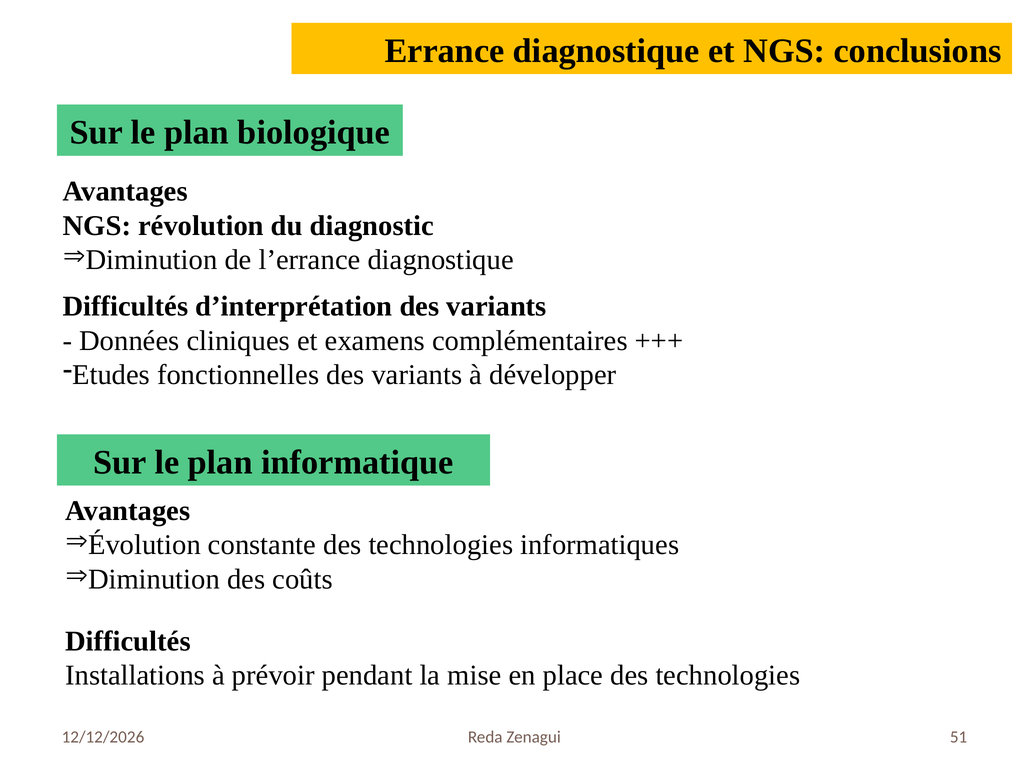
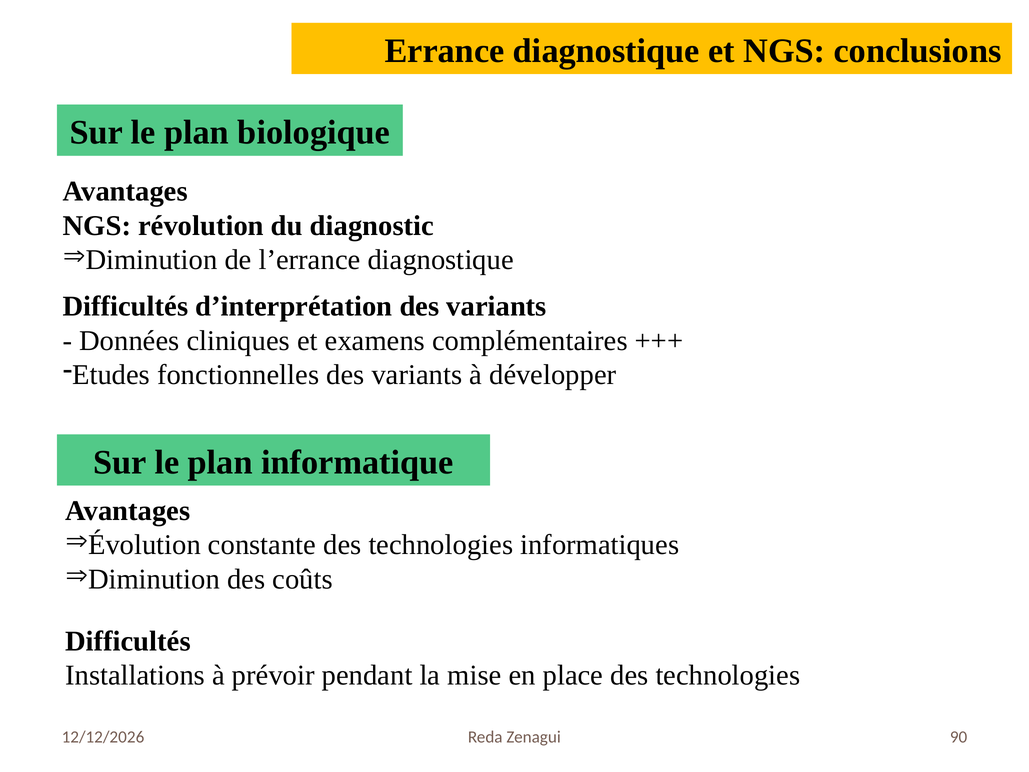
51: 51 -> 90
